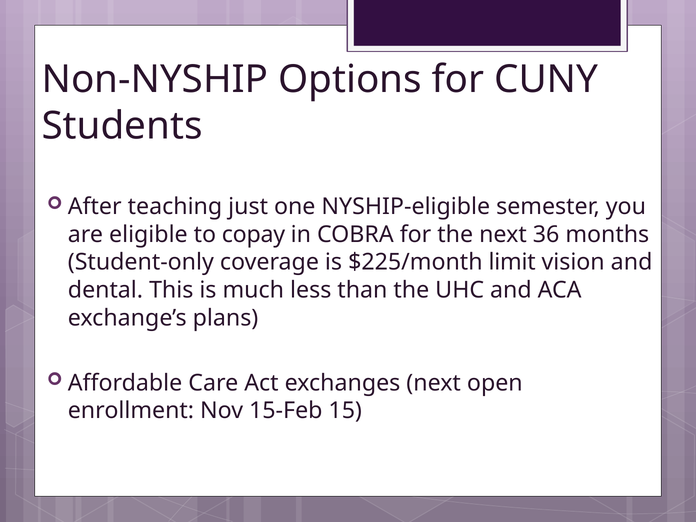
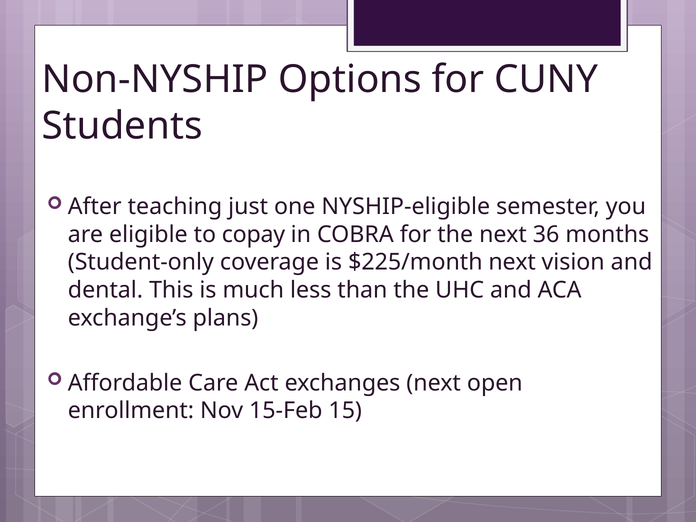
$225/month limit: limit -> next
